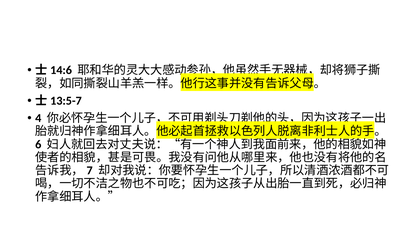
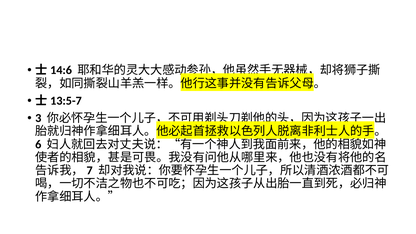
4: 4 -> 3
